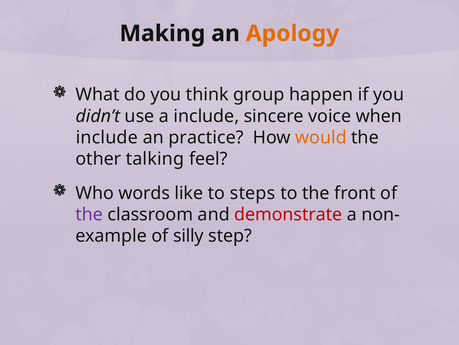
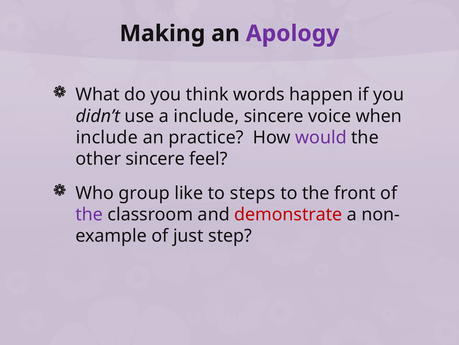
Apology colour: orange -> purple
group: group -> words
would colour: orange -> purple
other talking: talking -> sincere
words: words -> group
silly: silly -> just
